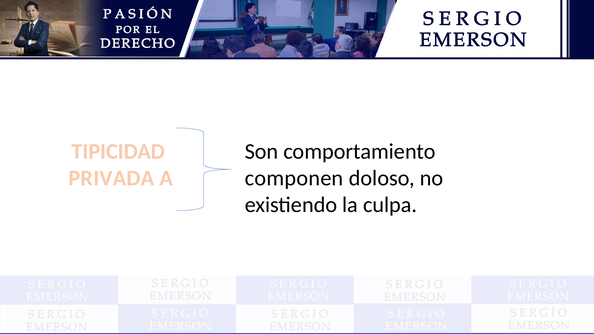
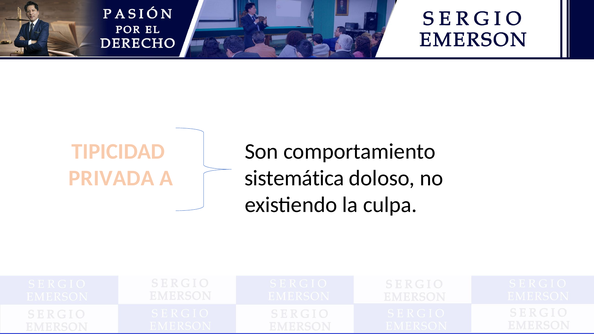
componen: componen -> sistemática
